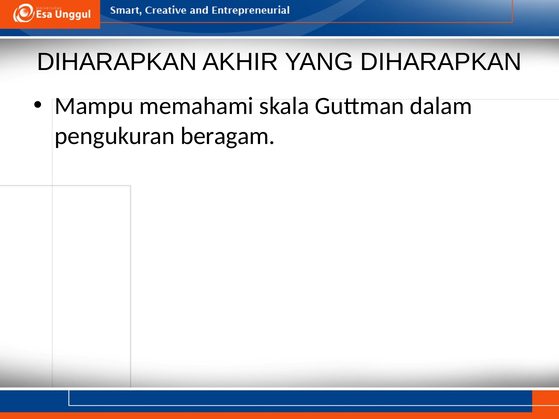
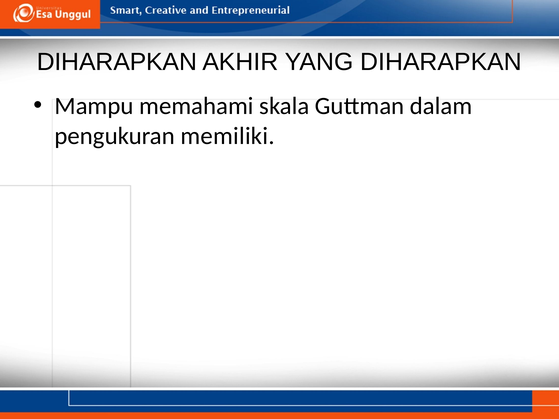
beragam: beragam -> memiliki
